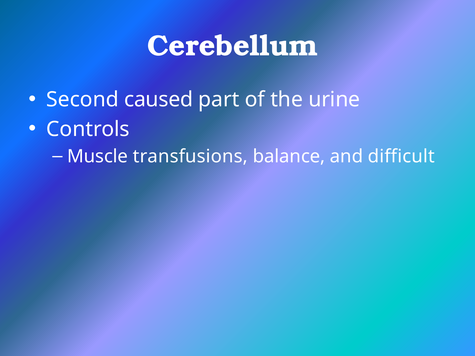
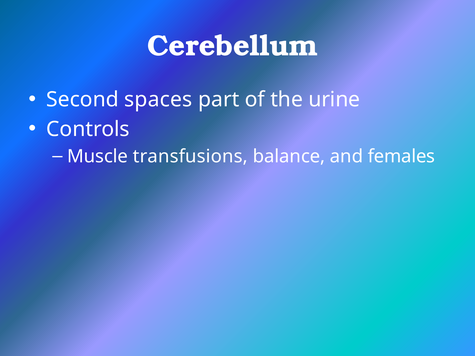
caused: caused -> spaces
difficult: difficult -> females
